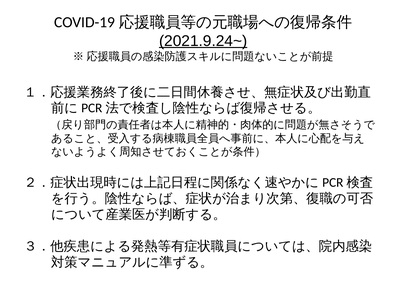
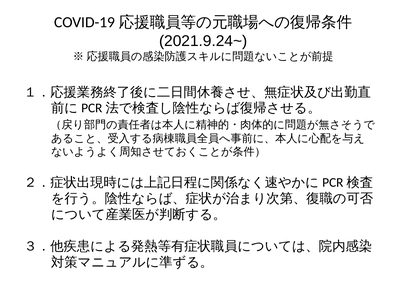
2021.9.24~ underline: present -> none
